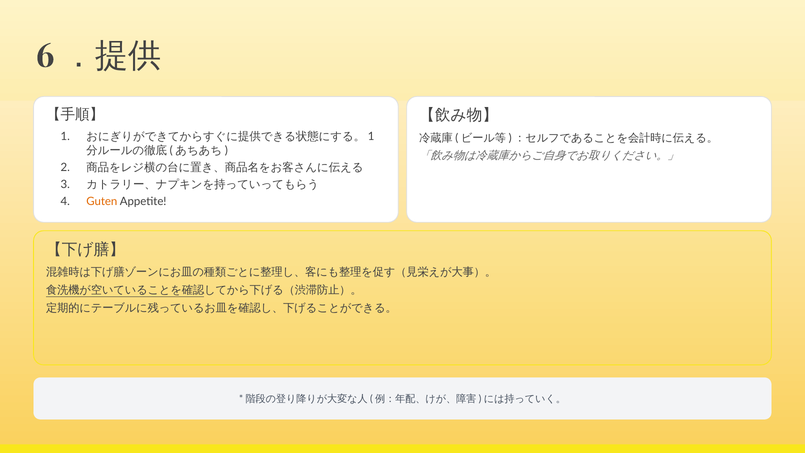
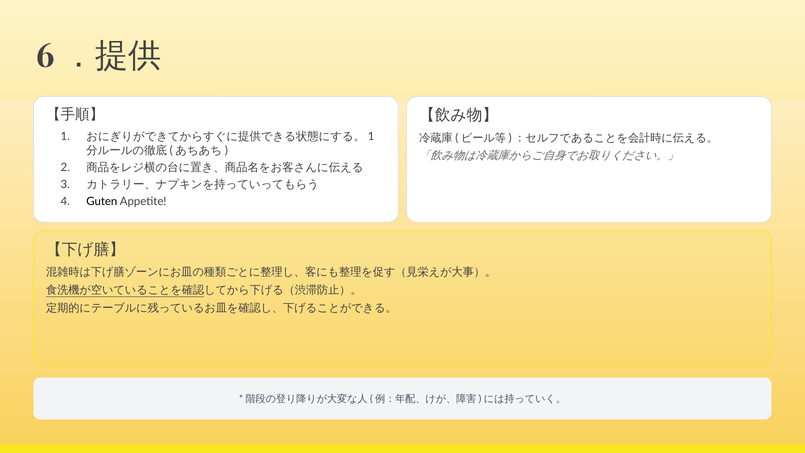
Guten colour: orange -> black
